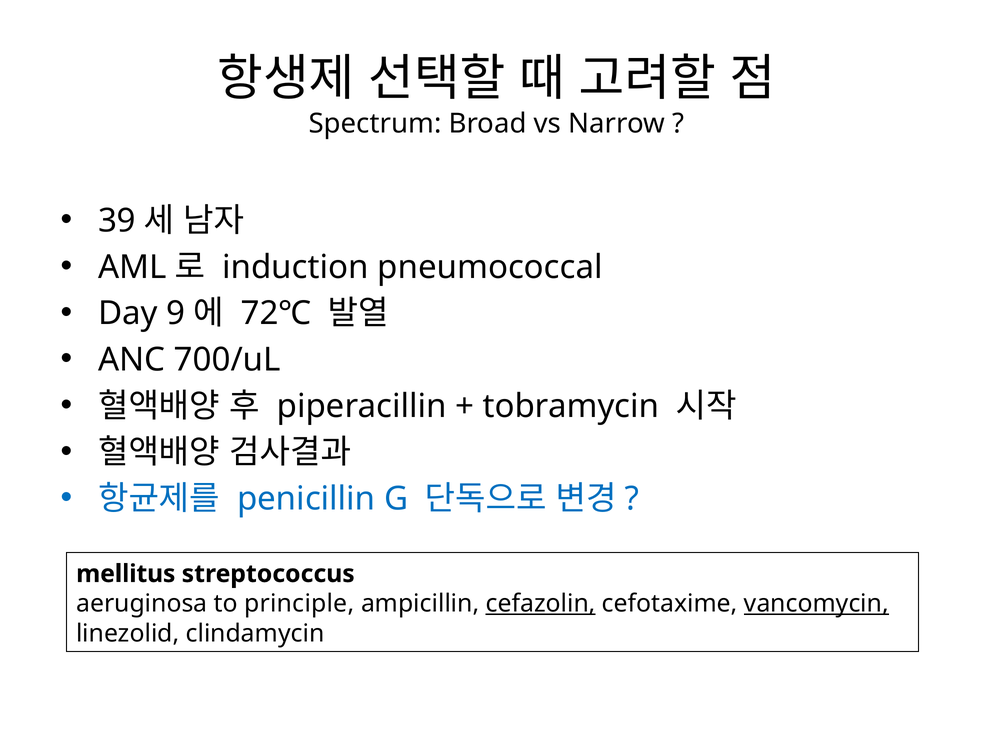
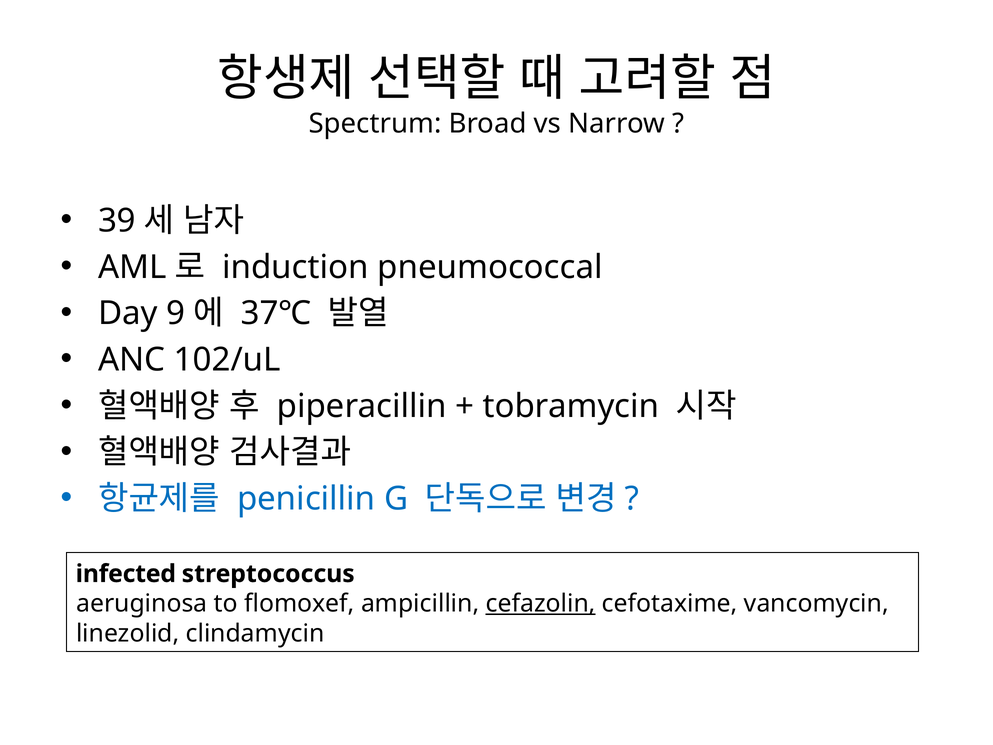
72℃: 72℃ -> 37℃
700/uL: 700/uL -> 102/uL
mellitus: mellitus -> infected
principle: principle -> flomoxef
vancomycin underline: present -> none
